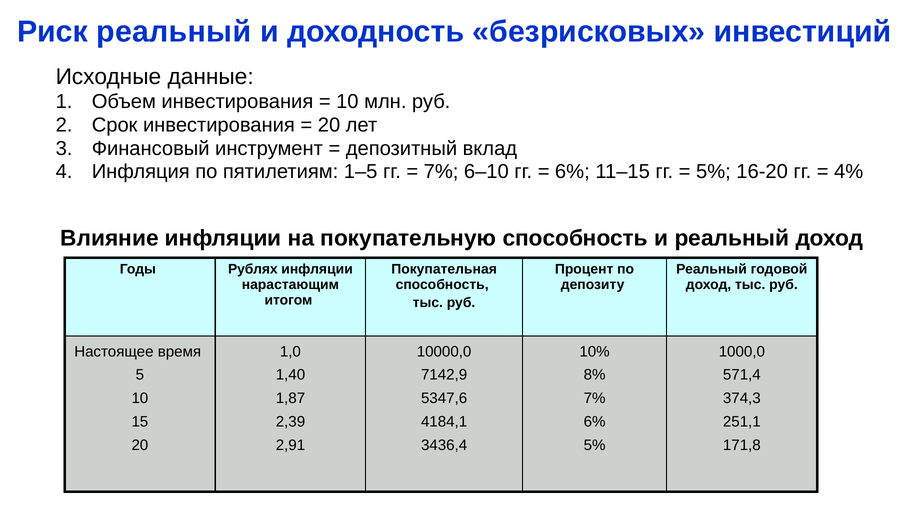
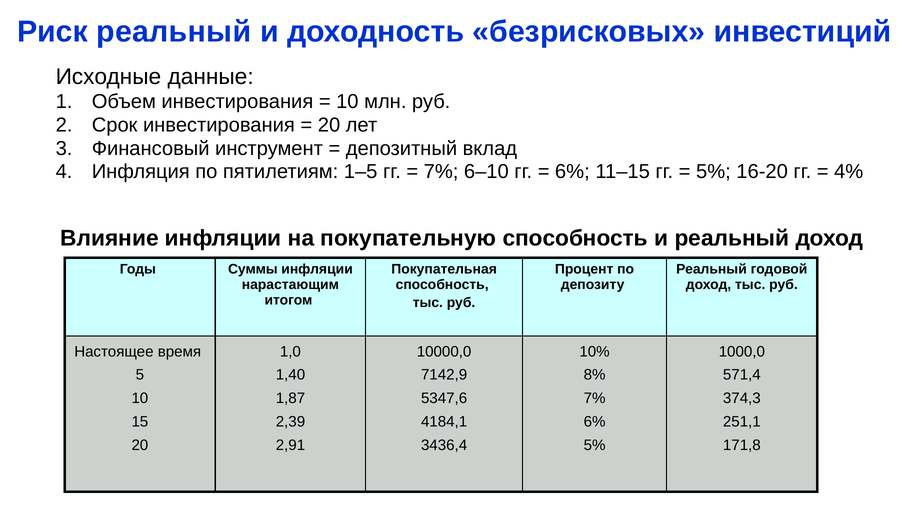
Рублях: Рублях -> Суммы
